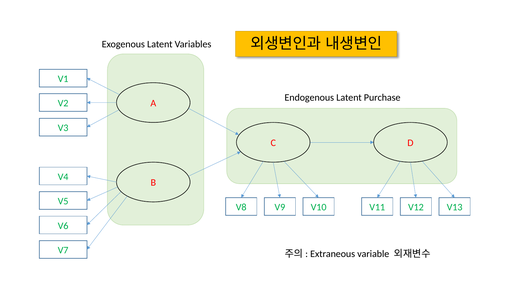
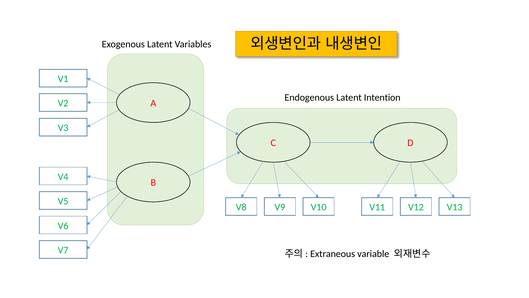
Purchase: Purchase -> Intention
